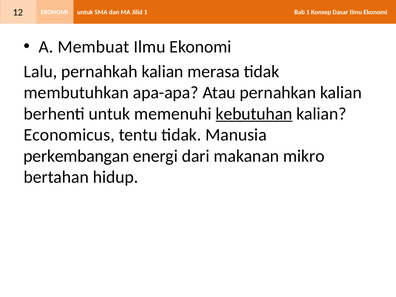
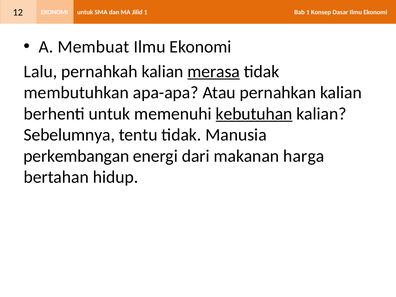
merasa underline: none -> present
Economicus: Economicus -> Sebelumnya
mikro: mikro -> harga
